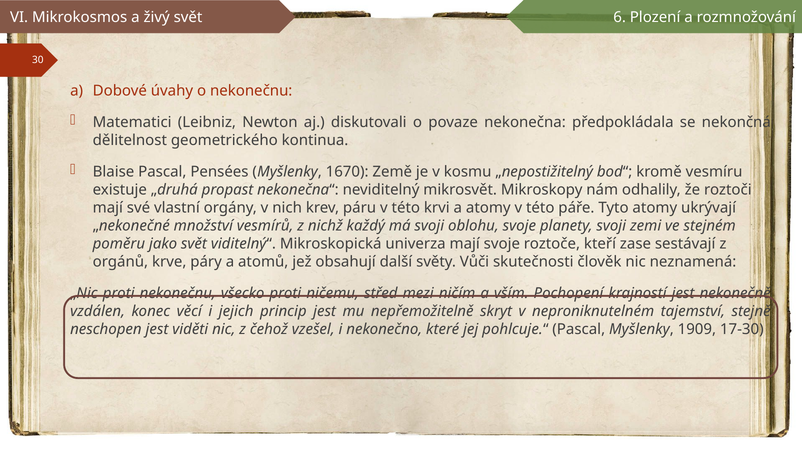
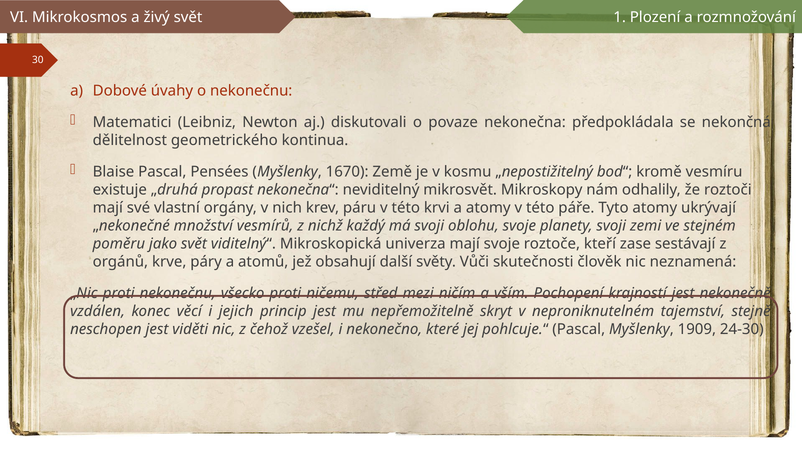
6: 6 -> 1
17-30: 17-30 -> 24-30
